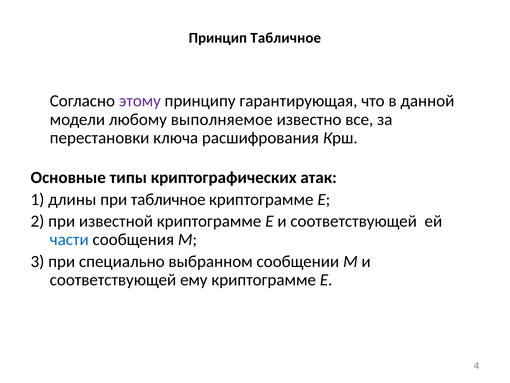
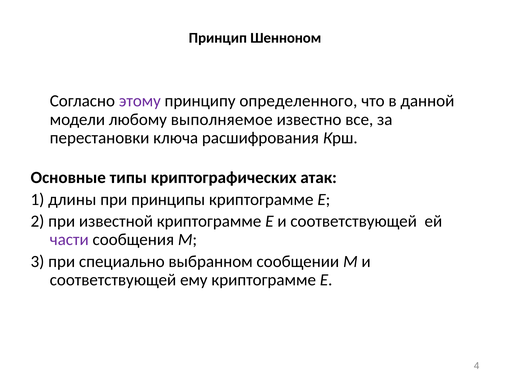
Принцип Табличное: Табличное -> Шенноном
гарантирующая: гарантирующая -> определенного
при табличное: табличное -> принципы
части colour: blue -> purple
